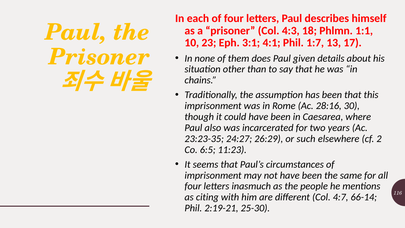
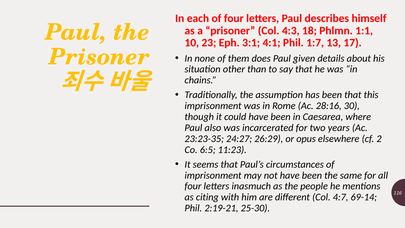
such: such -> opus
66-14: 66-14 -> 69-14
